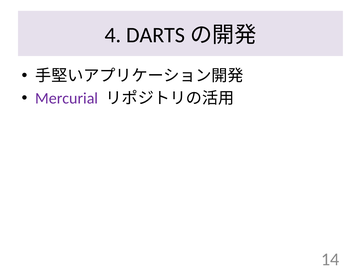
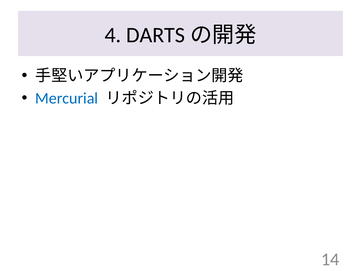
Mercurial colour: purple -> blue
